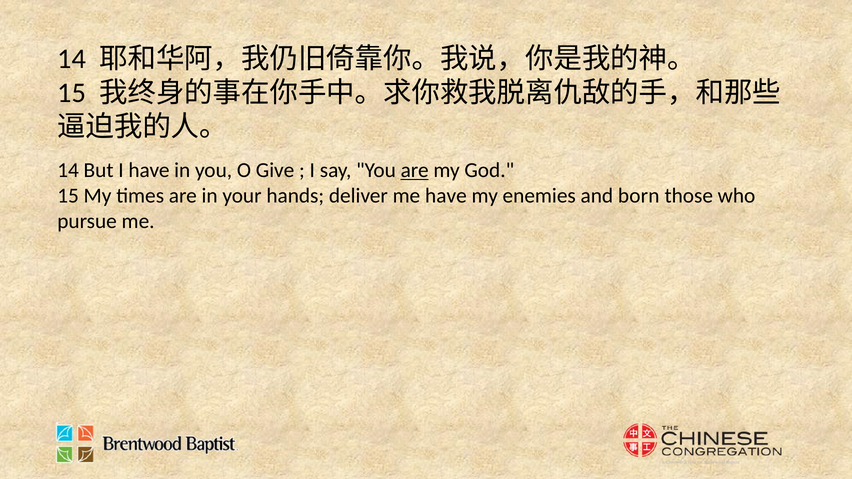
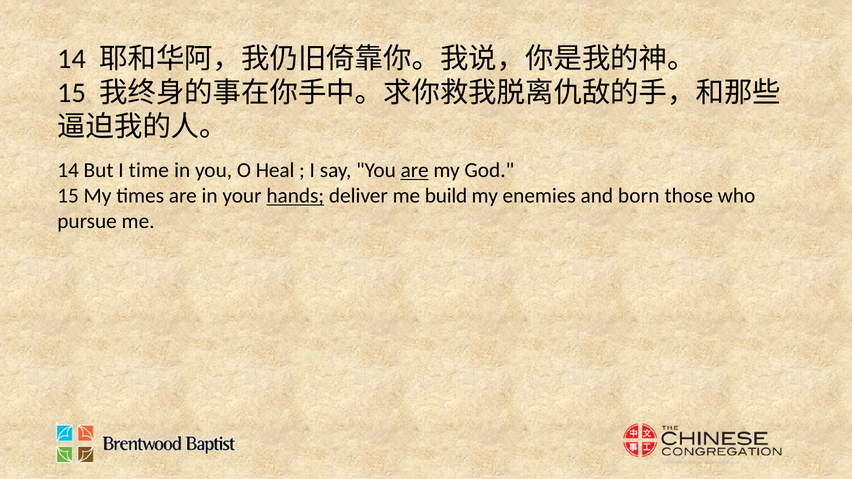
I have: have -> time
Give: Give -> Heal
hands underline: none -> present
me have: have -> build
